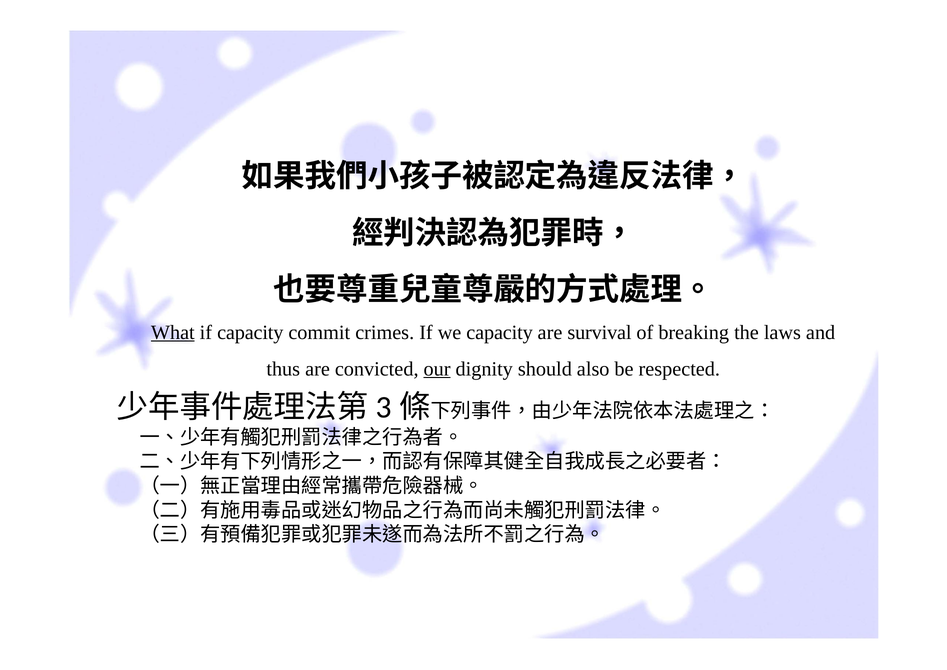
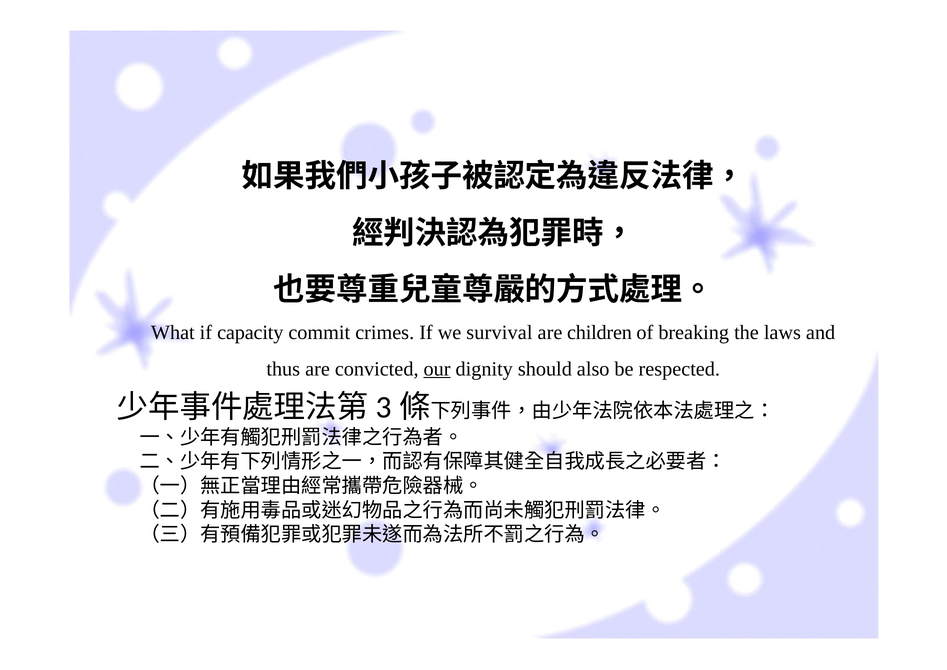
What underline: present -> none
we capacity: capacity -> survival
survival: survival -> children
